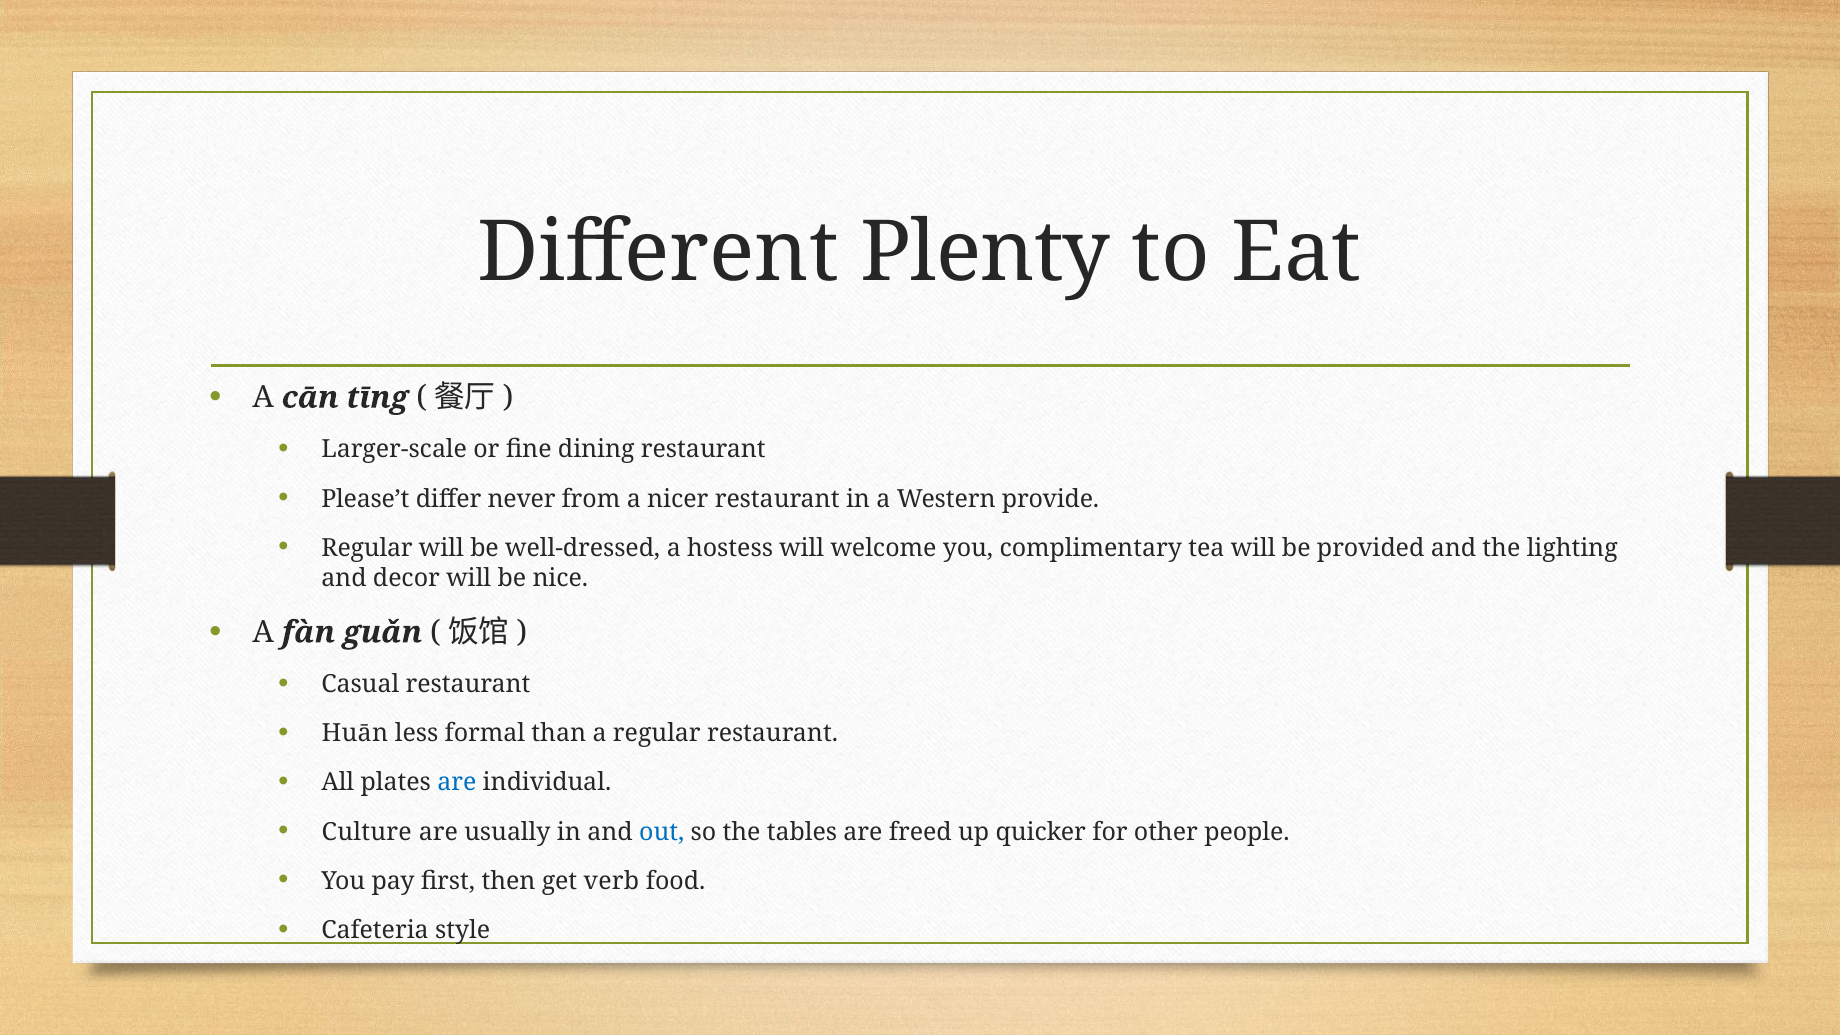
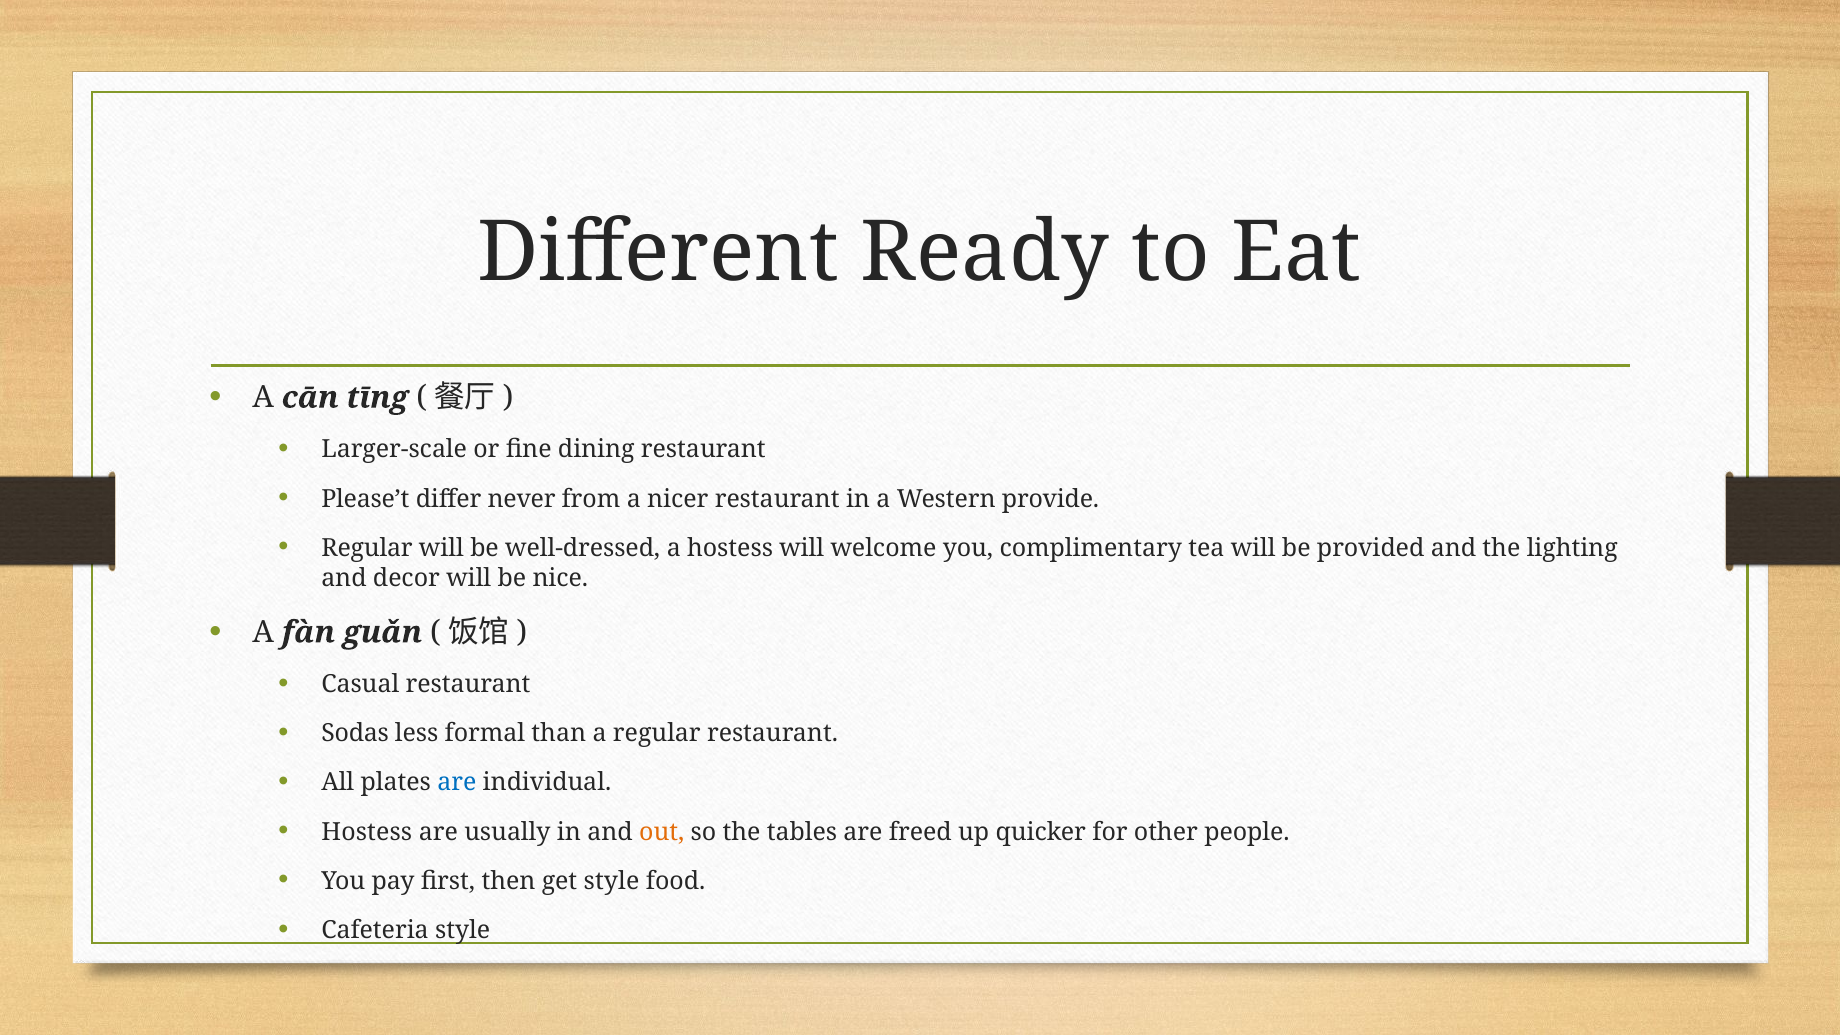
Plenty: Plenty -> Ready
Huān: Huān -> Sodas
Culture at (367, 832): Culture -> Hostess
out colour: blue -> orange
get verb: verb -> style
